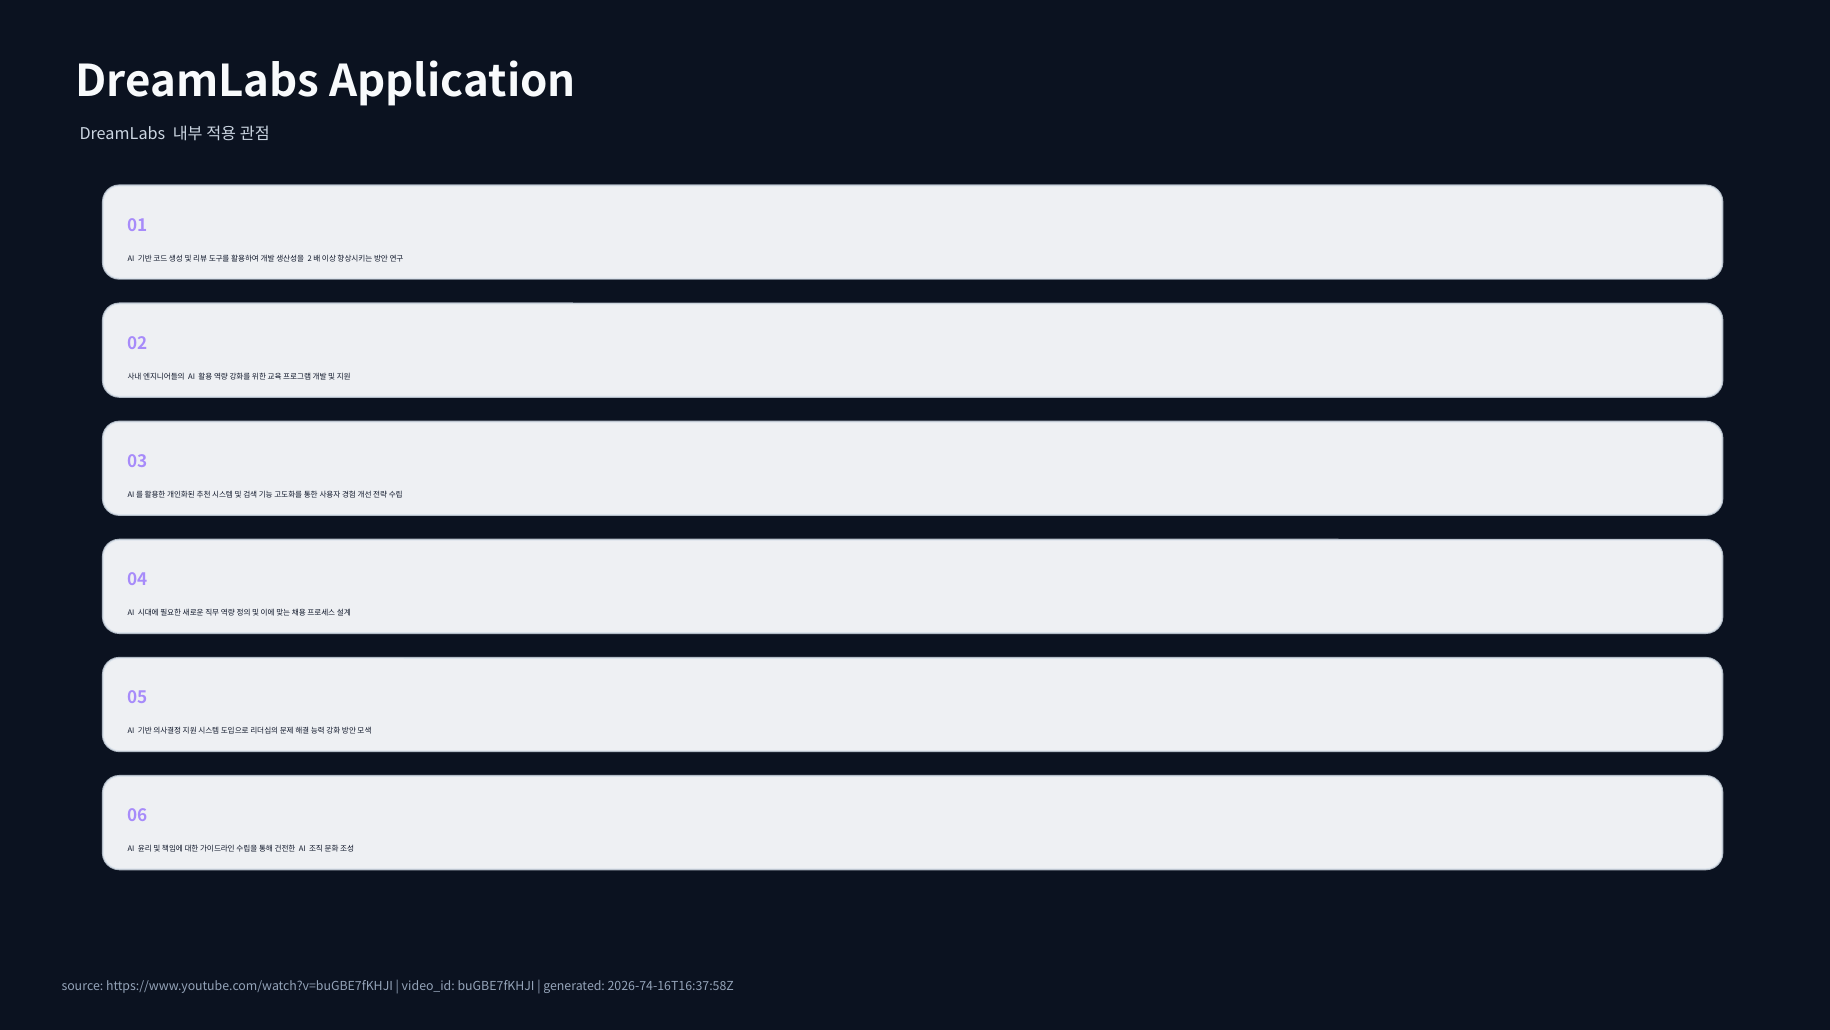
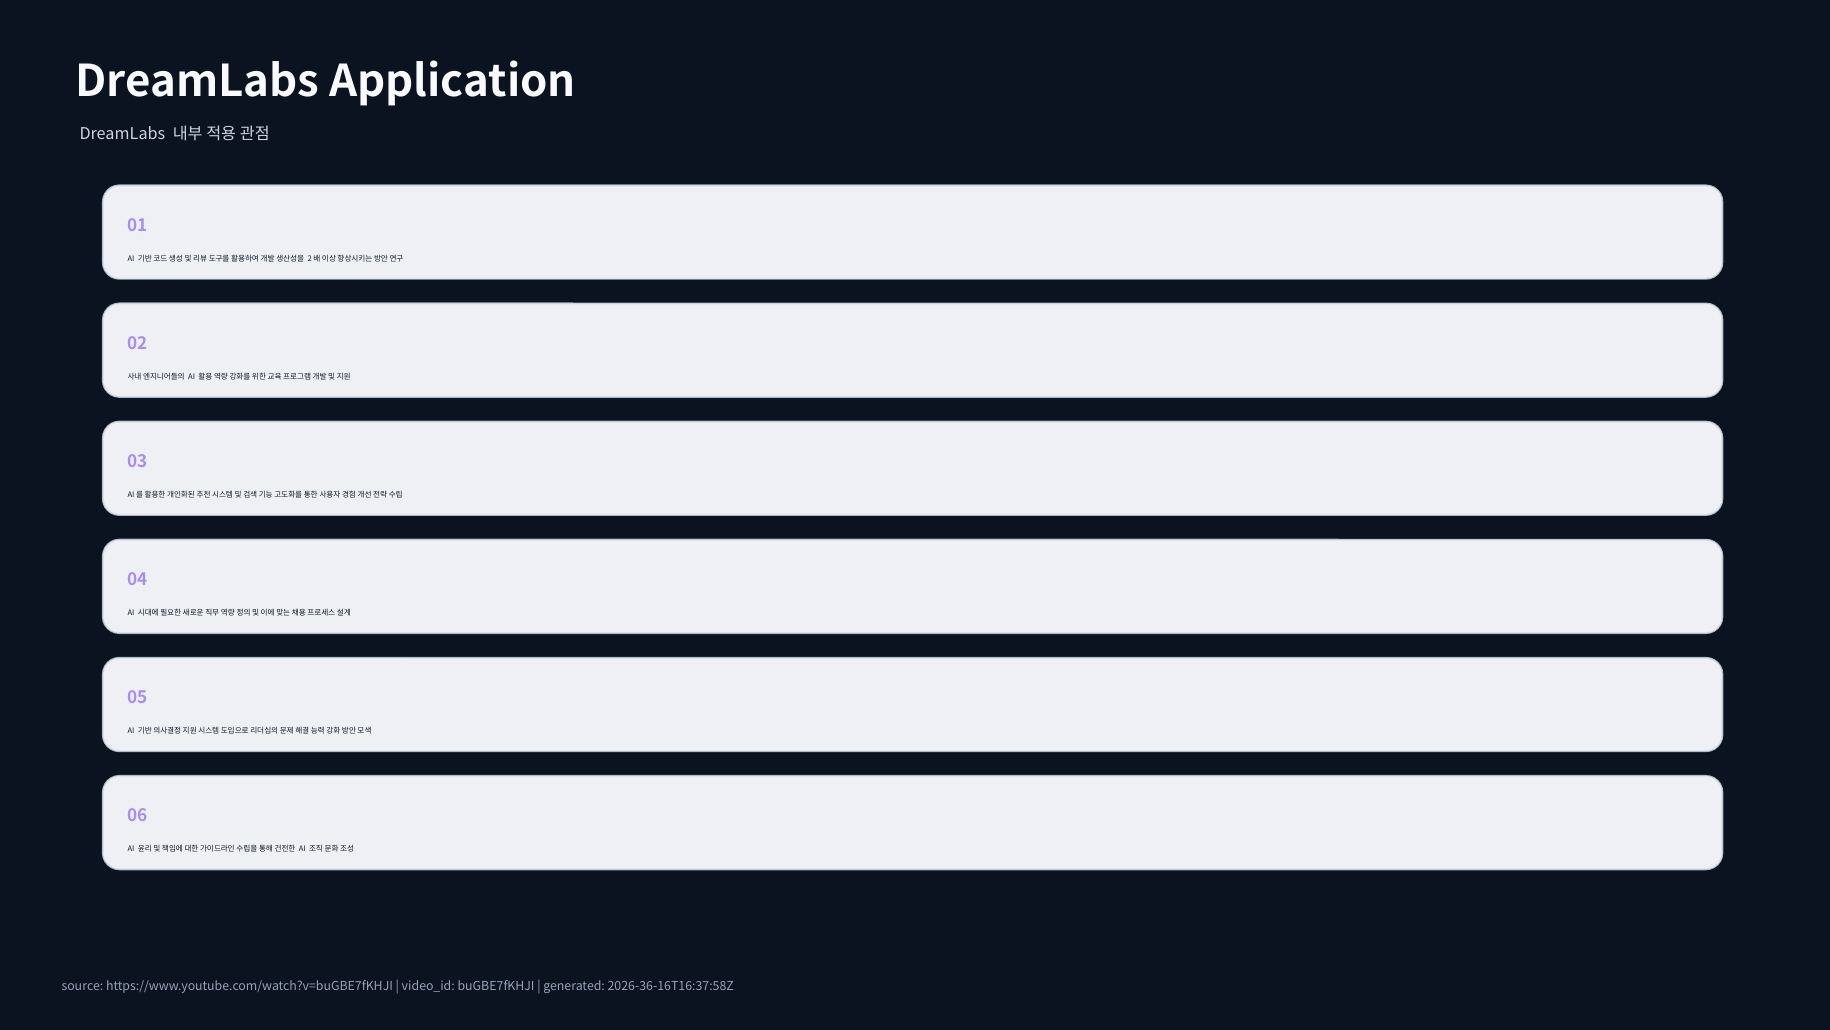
2026-74-16T16:37:58Z: 2026-74-16T16:37:58Z -> 2026-36-16T16:37:58Z
